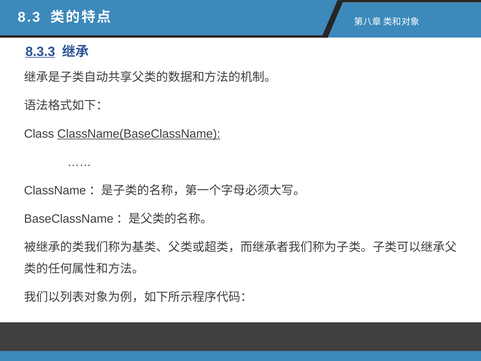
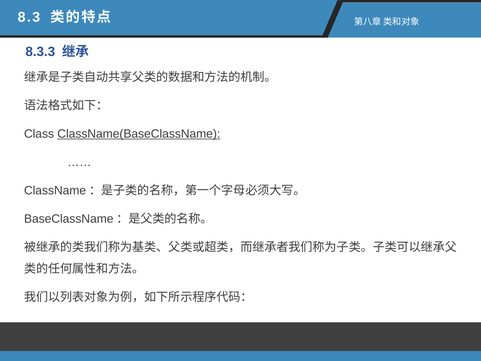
8.3.3 underline: present -> none
